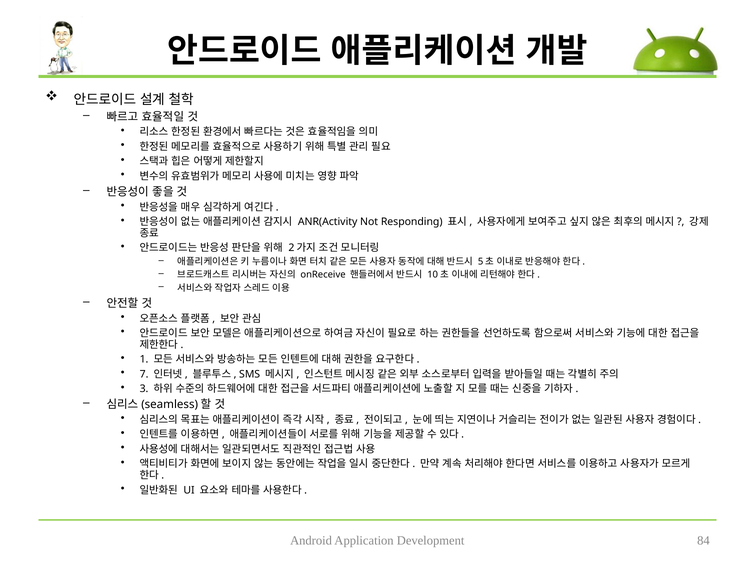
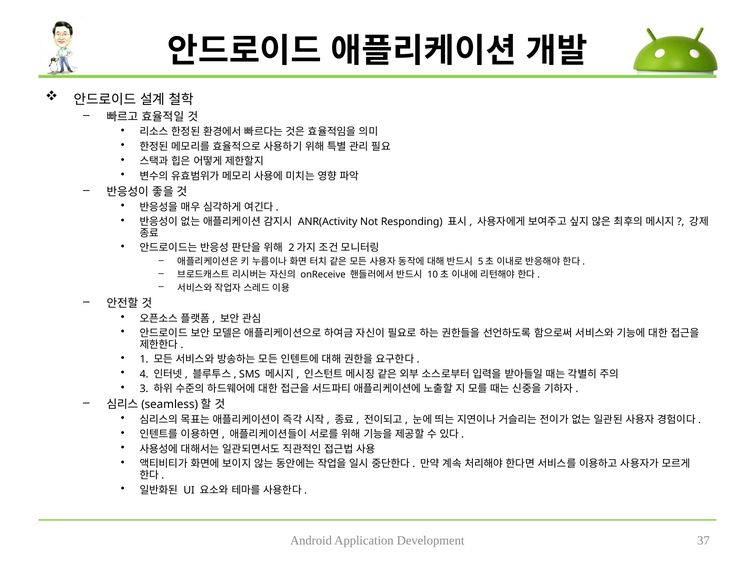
7: 7 -> 4
84: 84 -> 37
